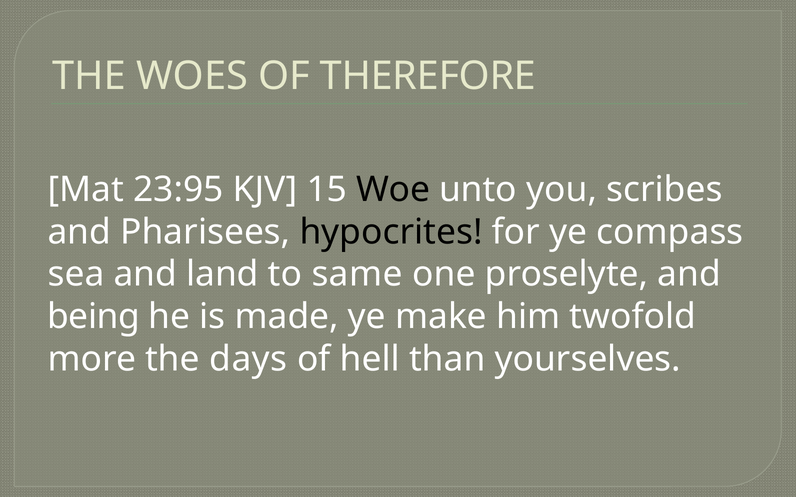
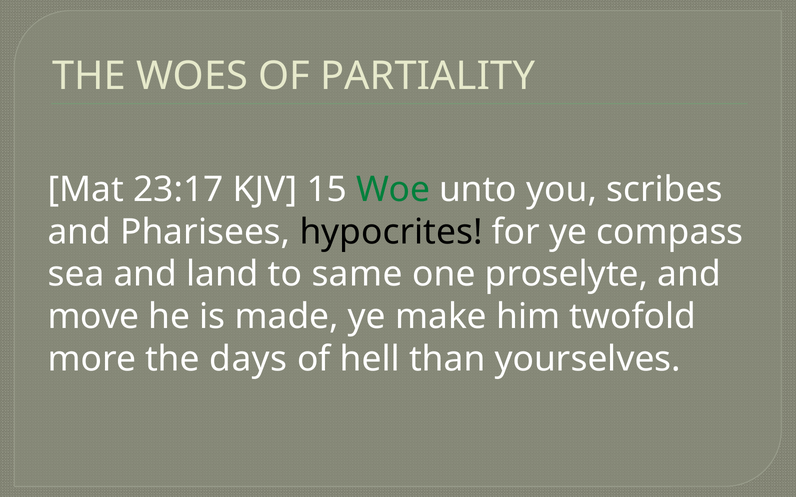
THEREFORE: THEREFORE -> PARTIALITY
23:95: 23:95 -> 23:17
Woe colour: black -> green
being: being -> move
